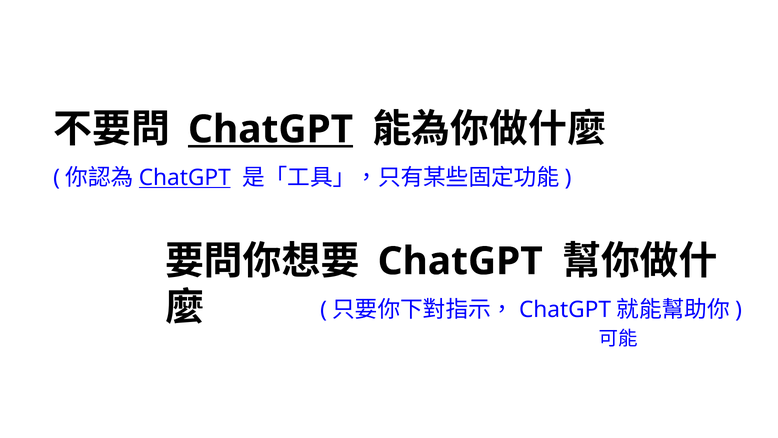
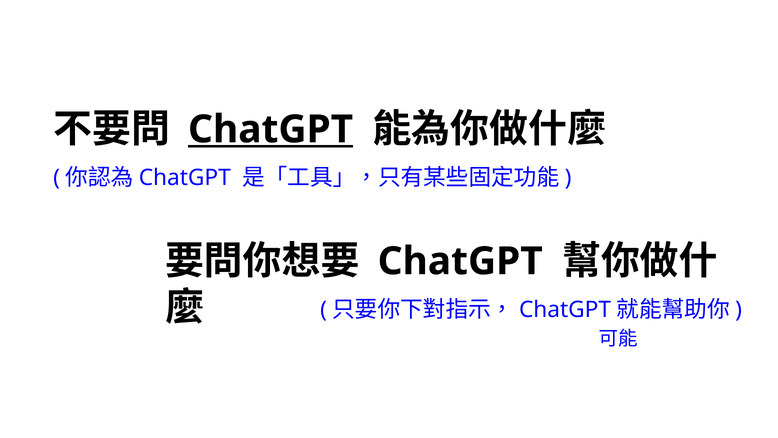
ChatGPT at (185, 178) underline: present -> none
